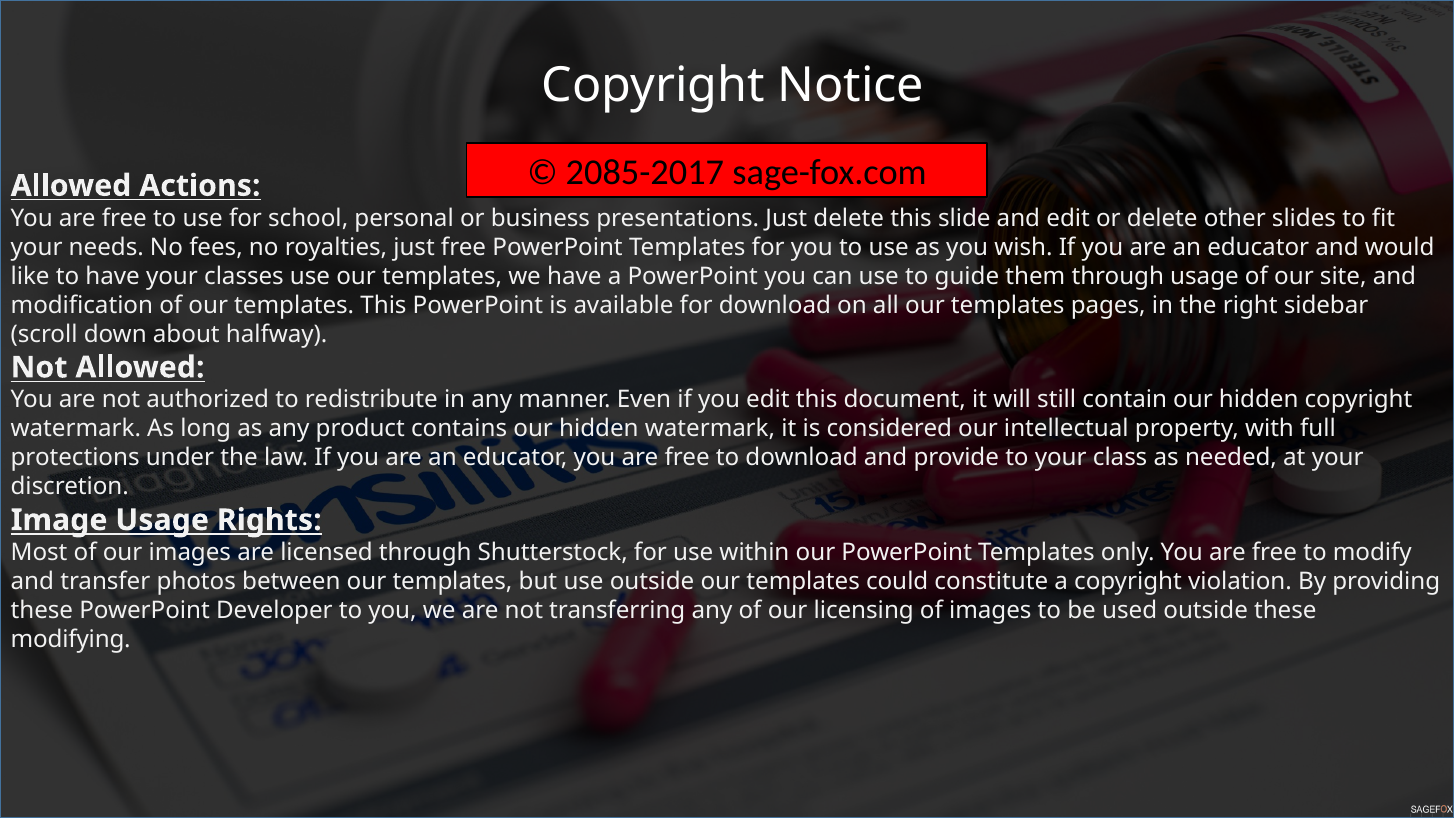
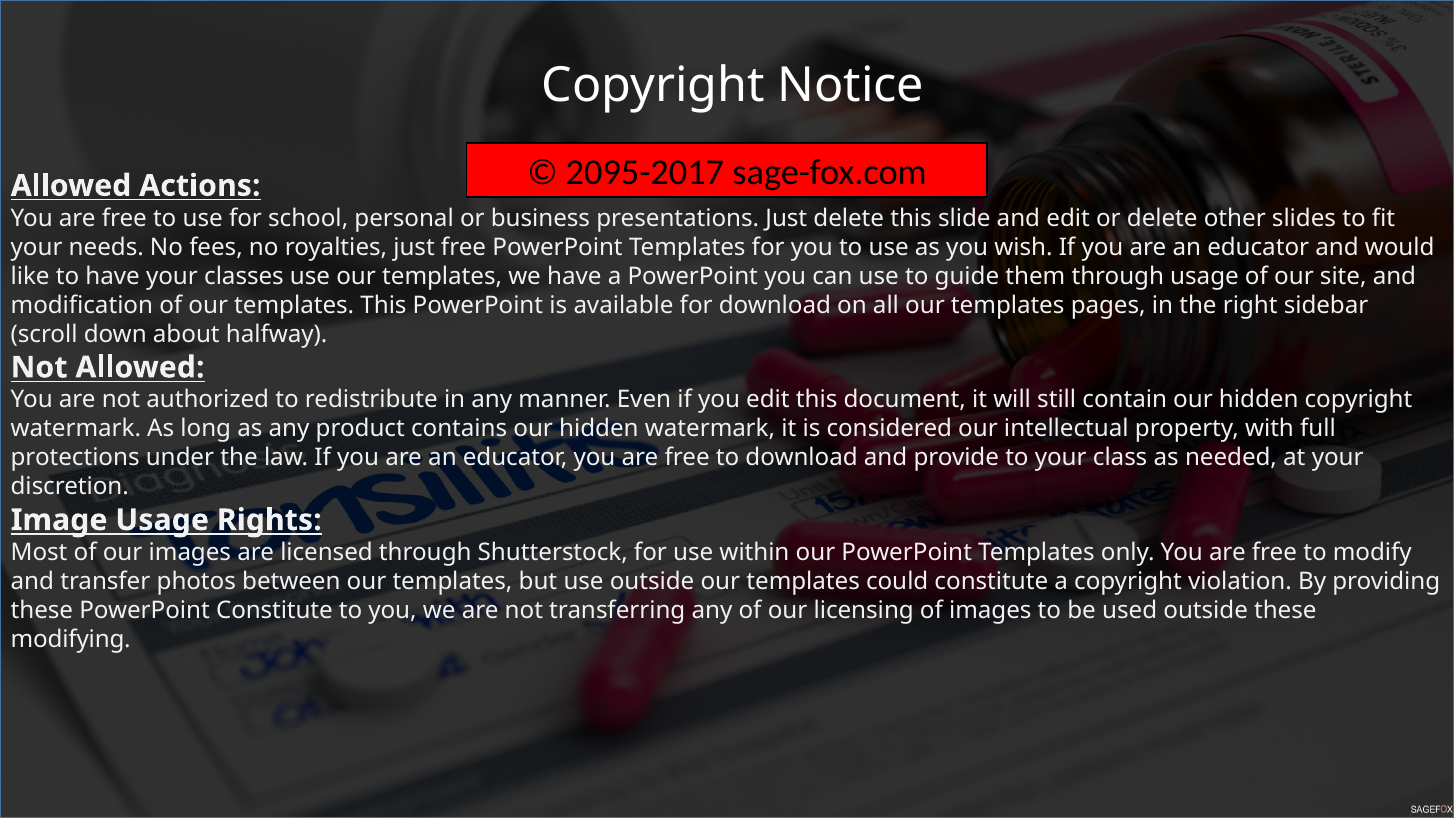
2085-2017: 2085-2017 -> 2095-2017
PowerPoint Developer: Developer -> Constitute
